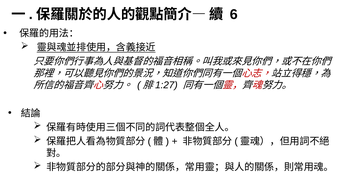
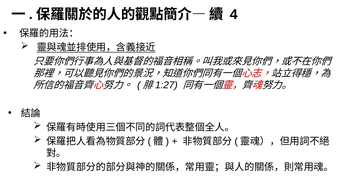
6: 6 -> 4
